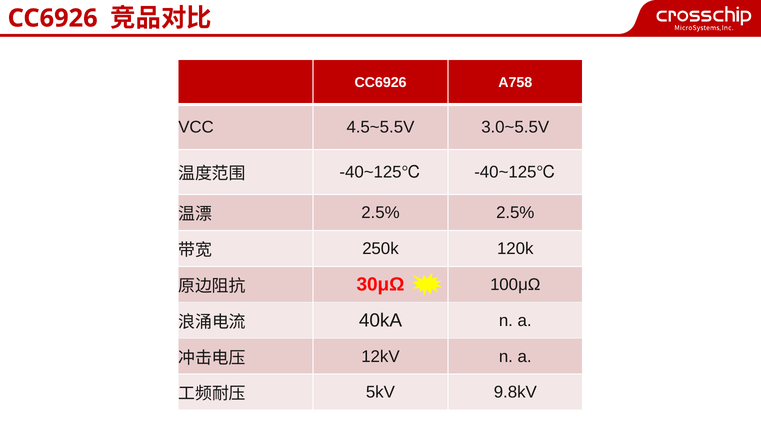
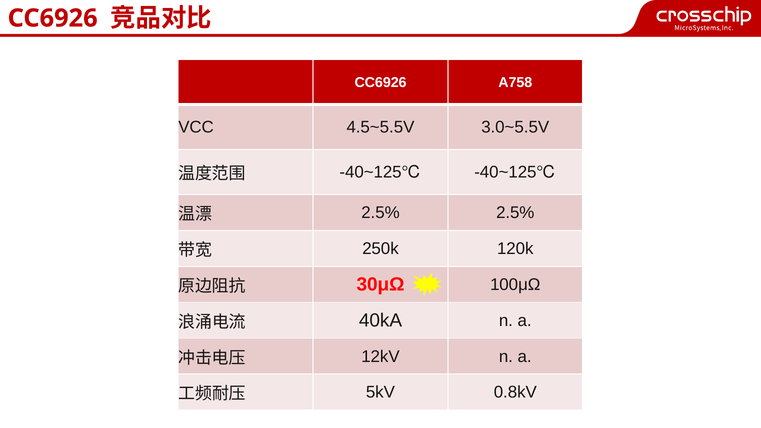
9.8kV: 9.8kV -> 0.8kV
